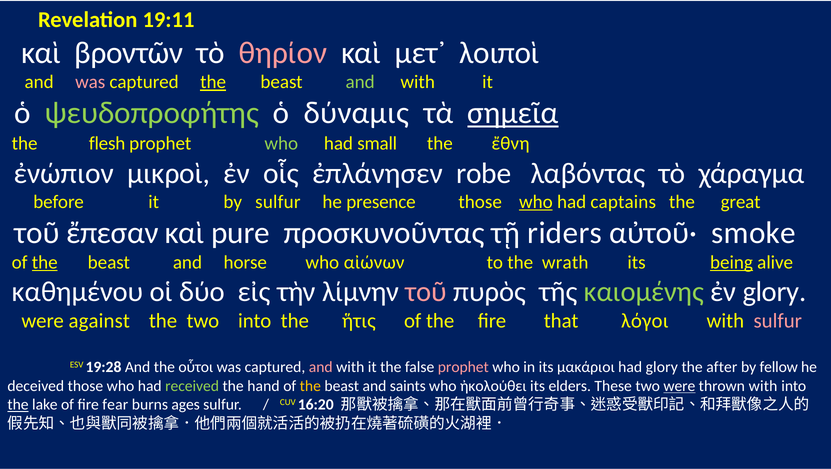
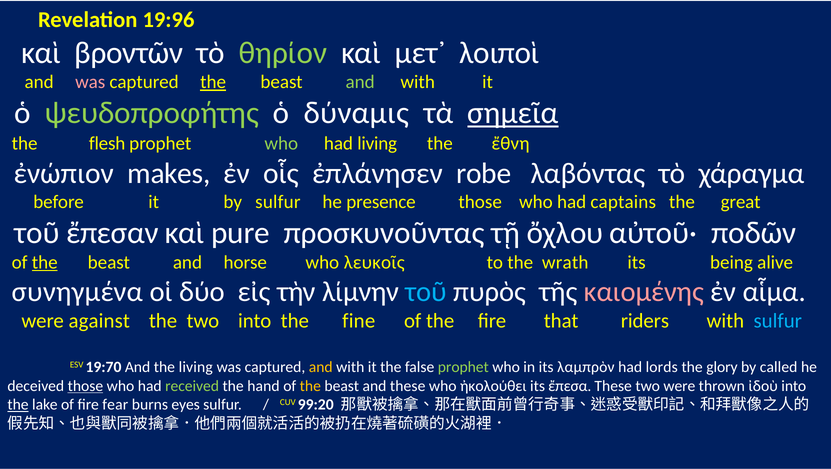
19:11: 19:11 -> 19:96
θηρίον colour: pink -> light green
had small: small -> living
μικροὶ: μικροὶ -> makes
who at (536, 202) underline: present -> none
riders: riders -> ὄχλου
smoke: smoke -> ποδῶν
αἰώνων: αἰώνων -> λευκοῖς
being underline: present -> none
καθημένου: καθημένου -> συνηγμένα
τοῦ at (426, 291) colour: pink -> light blue
καιομένης colour: light green -> pink
ἐν glory: glory -> αἷμα
ἥτις: ἥτις -> fine
λόγοι: λόγοι -> riders
sulfur at (778, 321) colour: pink -> light blue
19:28: 19:28 -> 19:70
the οὗτοι: οὗτοι -> living
and at (321, 367) colour: pink -> yellow
prophet at (463, 367) colour: pink -> light green
μακάριοι: μακάριοι -> λαμπρὸν
had glory: glory -> lords
after: after -> glory
fellow: fellow -> called
those at (85, 386) underline: none -> present
and saints: saints -> these
elders: elders -> ἔπεσα
were at (679, 386) underline: present -> none
thrown with: with -> ἰδοὺ
ages: ages -> eyes
16:20: 16:20 -> 99:20
